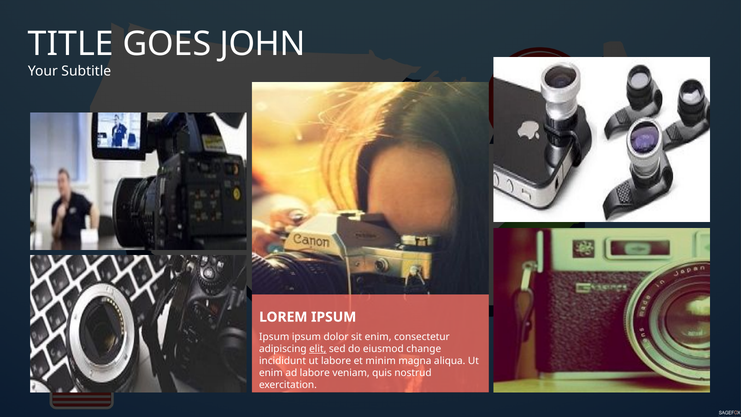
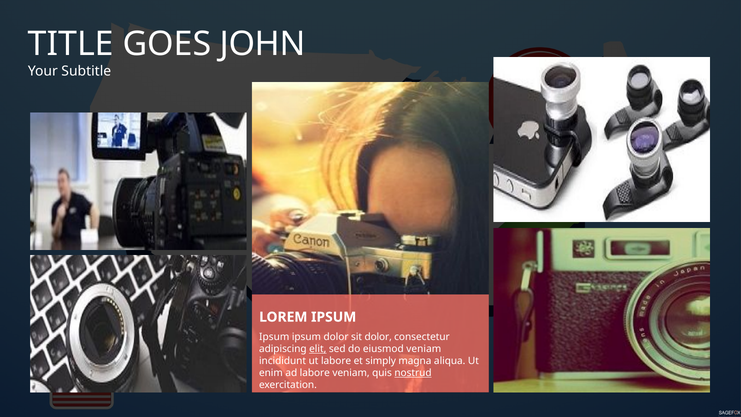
sit enim: enim -> dolor
eiusmod change: change -> veniam
minim: minim -> simply
nostrud underline: none -> present
